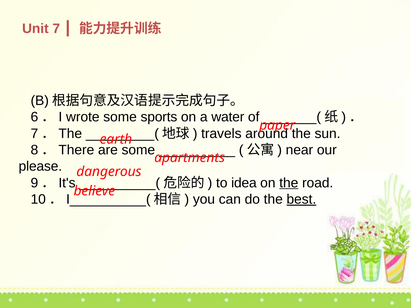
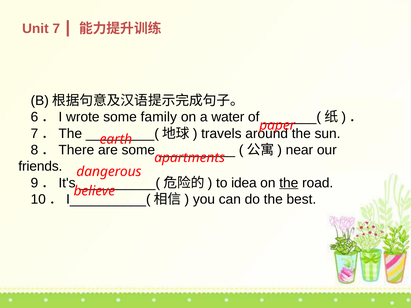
sports: sports -> family
please: please -> friends
best underline: present -> none
